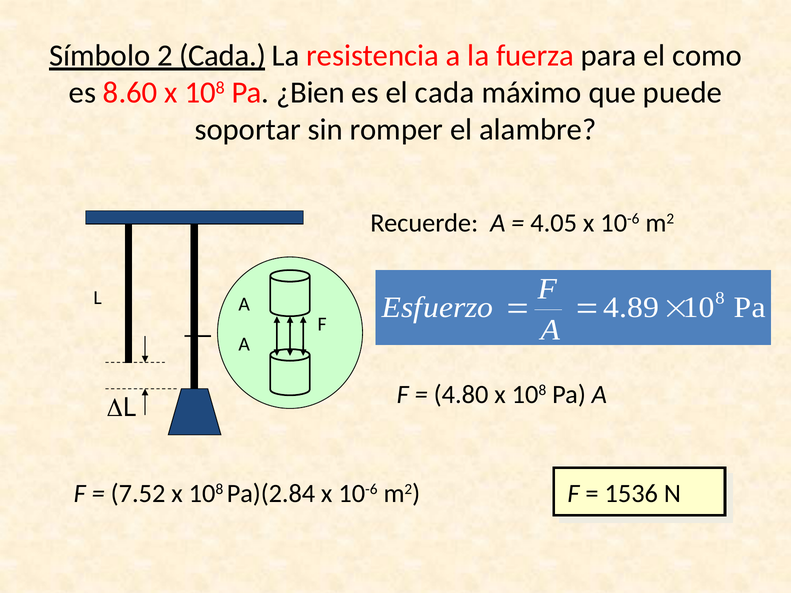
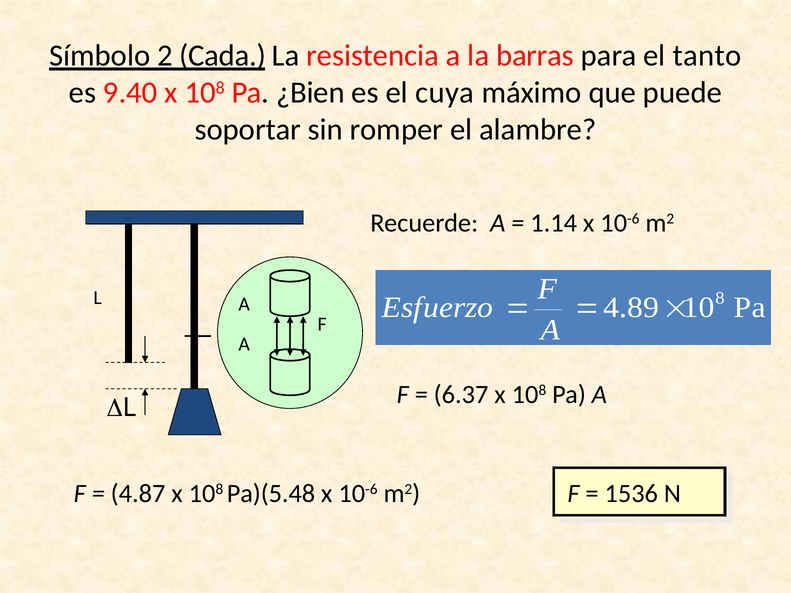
fuerza: fuerza -> barras
como: como -> tanto
8.60: 8.60 -> 9.40
el cada: cada -> cuya
4.05: 4.05 -> 1.14
4.80: 4.80 -> 6.37
7.52: 7.52 -> 4.87
Pa)(2.84: Pa)(2.84 -> Pa)(5.48
